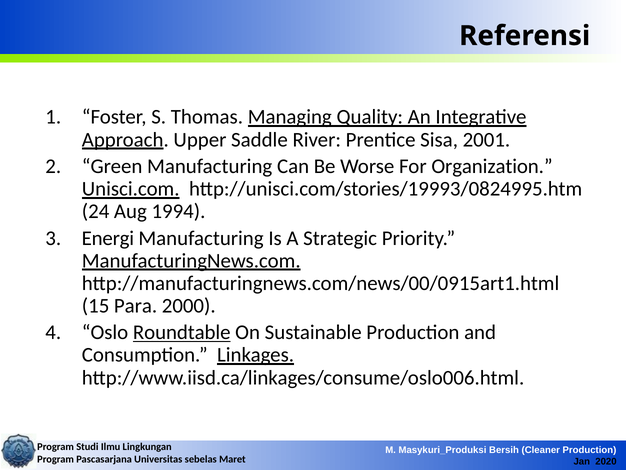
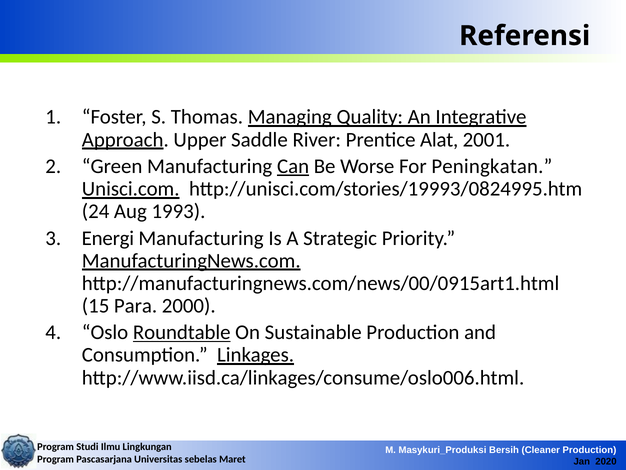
Sisa: Sisa -> Alat
Can underline: none -> present
Organization: Organization -> Peningkatan
1994: 1994 -> 1993
